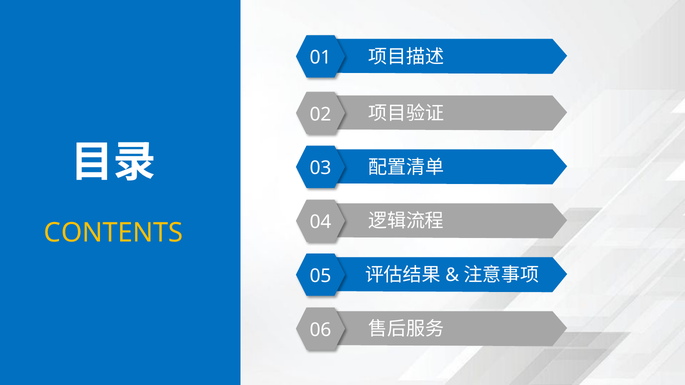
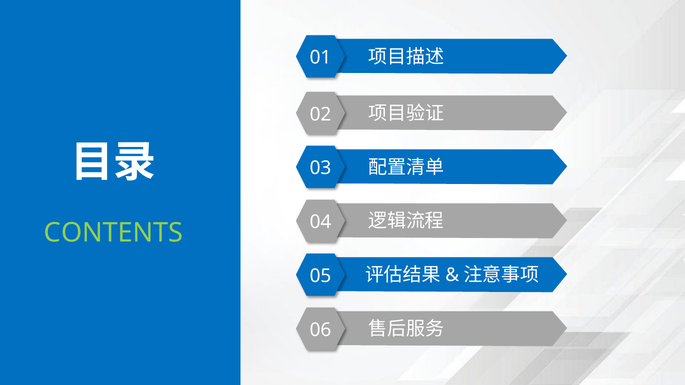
CONTENTS colour: yellow -> light green
